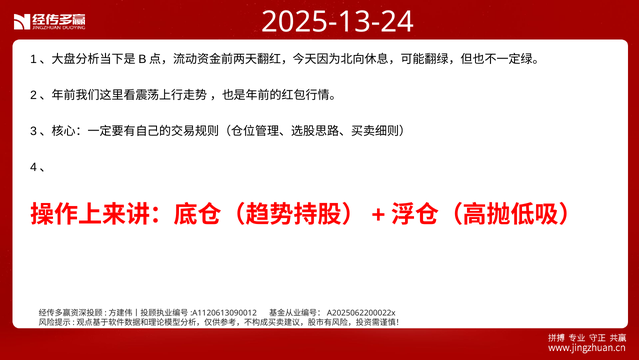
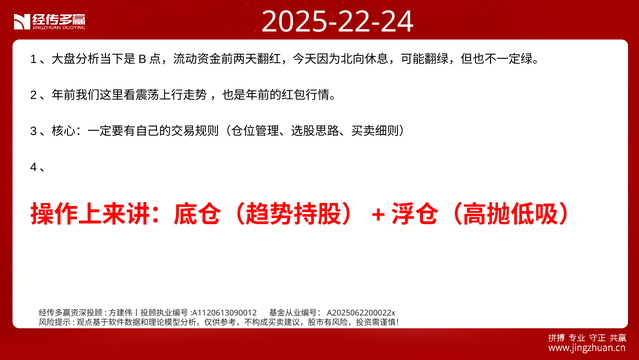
2025-13-24: 2025-13-24 -> 2025-22-24
